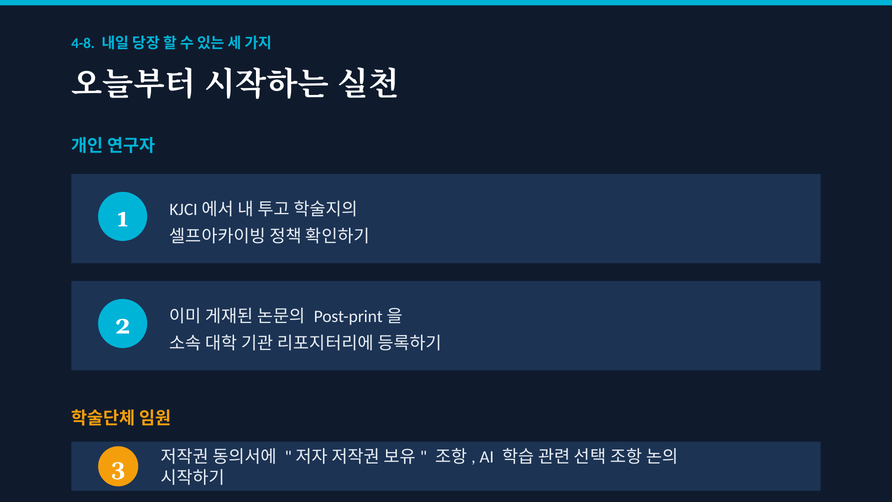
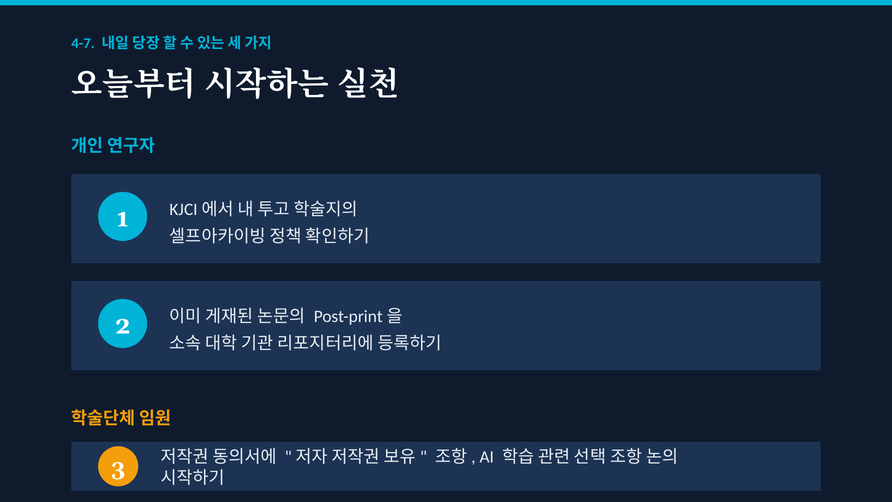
4-8: 4-8 -> 4-7
